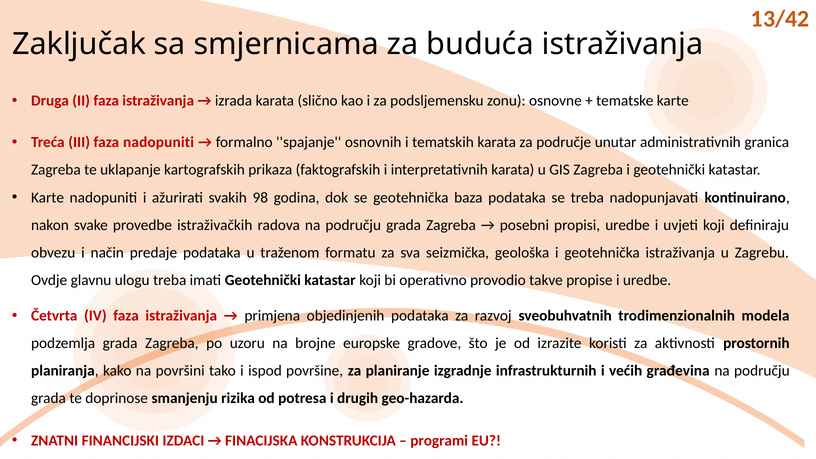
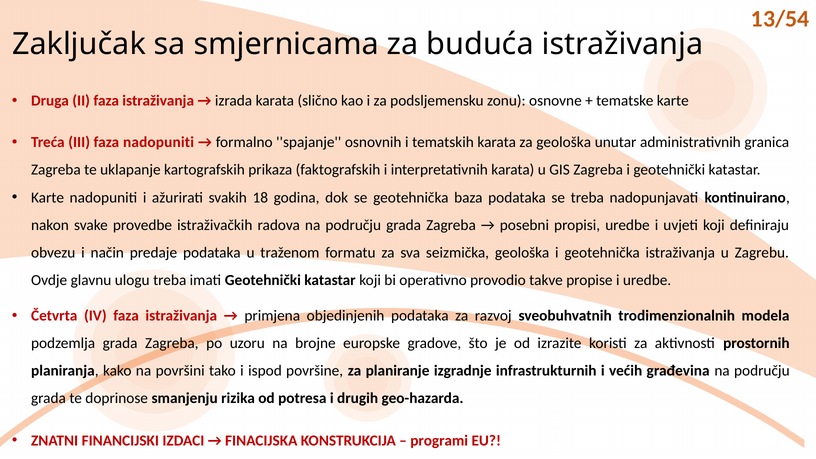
13/42: 13/42 -> 13/54
za područje: područje -> geološka
98: 98 -> 18
